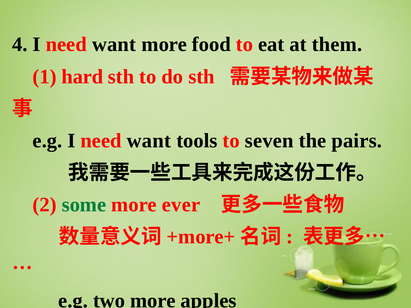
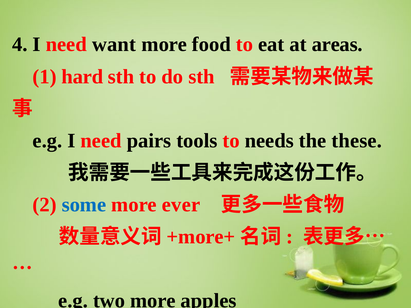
them: them -> areas
e.g I need want: want -> pairs
seven: seven -> needs
pairs: pairs -> these
some colour: green -> blue
